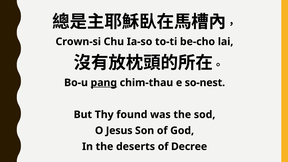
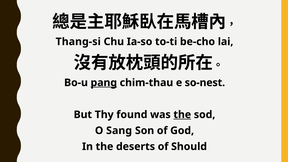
Crown-si: Crown-si -> Thang-si
the at (182, 115) underline: none -> present
Jesus: Jesus -> Sang
Decree: Decree -> Should
